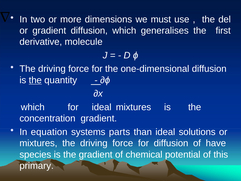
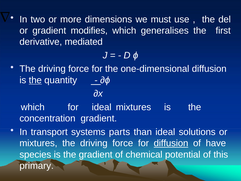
gradient diffusion: diffusion -> modifies
molecule: molecule -> mediated
equation: equation -> transport
diffusion at (171, 143) underline: none -> present
